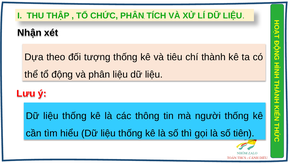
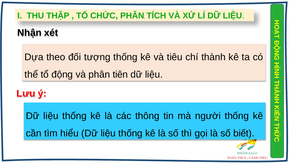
phân liệu: liệu -> tiên
tiên: tiên -> biết
